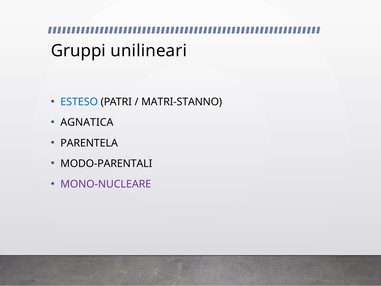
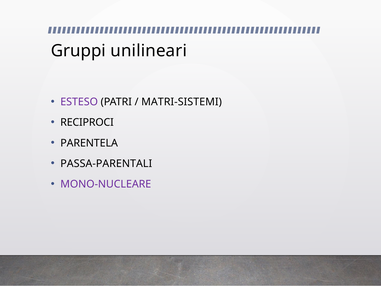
ESTESO colour: blue -> purple
MATRI-STANNO: MATRI-STANNO -> MATRI-SISTEMI
AGNATICA: AGNATICA -> RECIPROCI
MODO-PARENTALI: MODO-PARENTALI -> PASSA-PARENTALI
